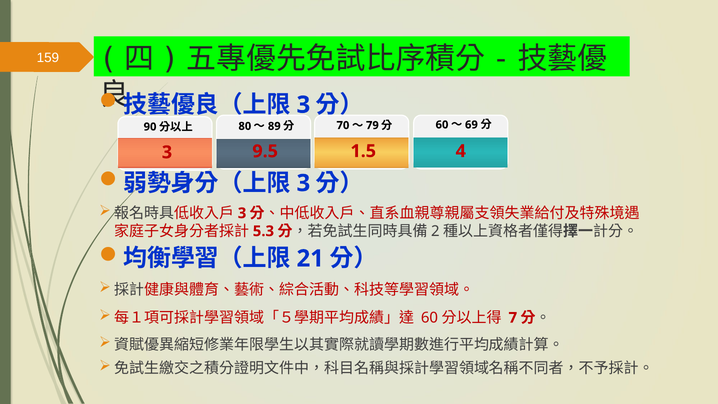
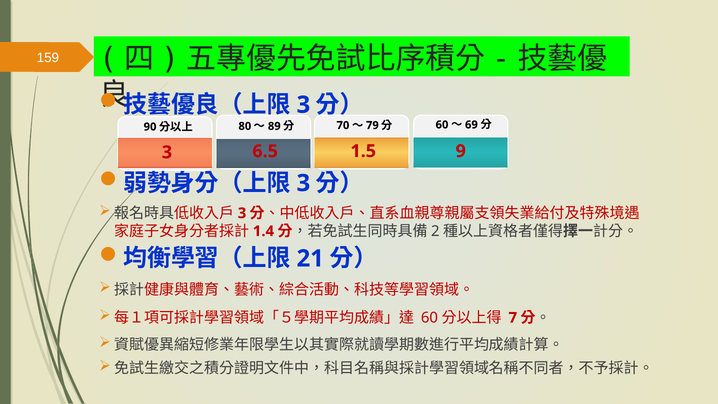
9.5: 9.5 -> 6.5
4: 4 -> 9
5.3: 5.3 -> 1.4
